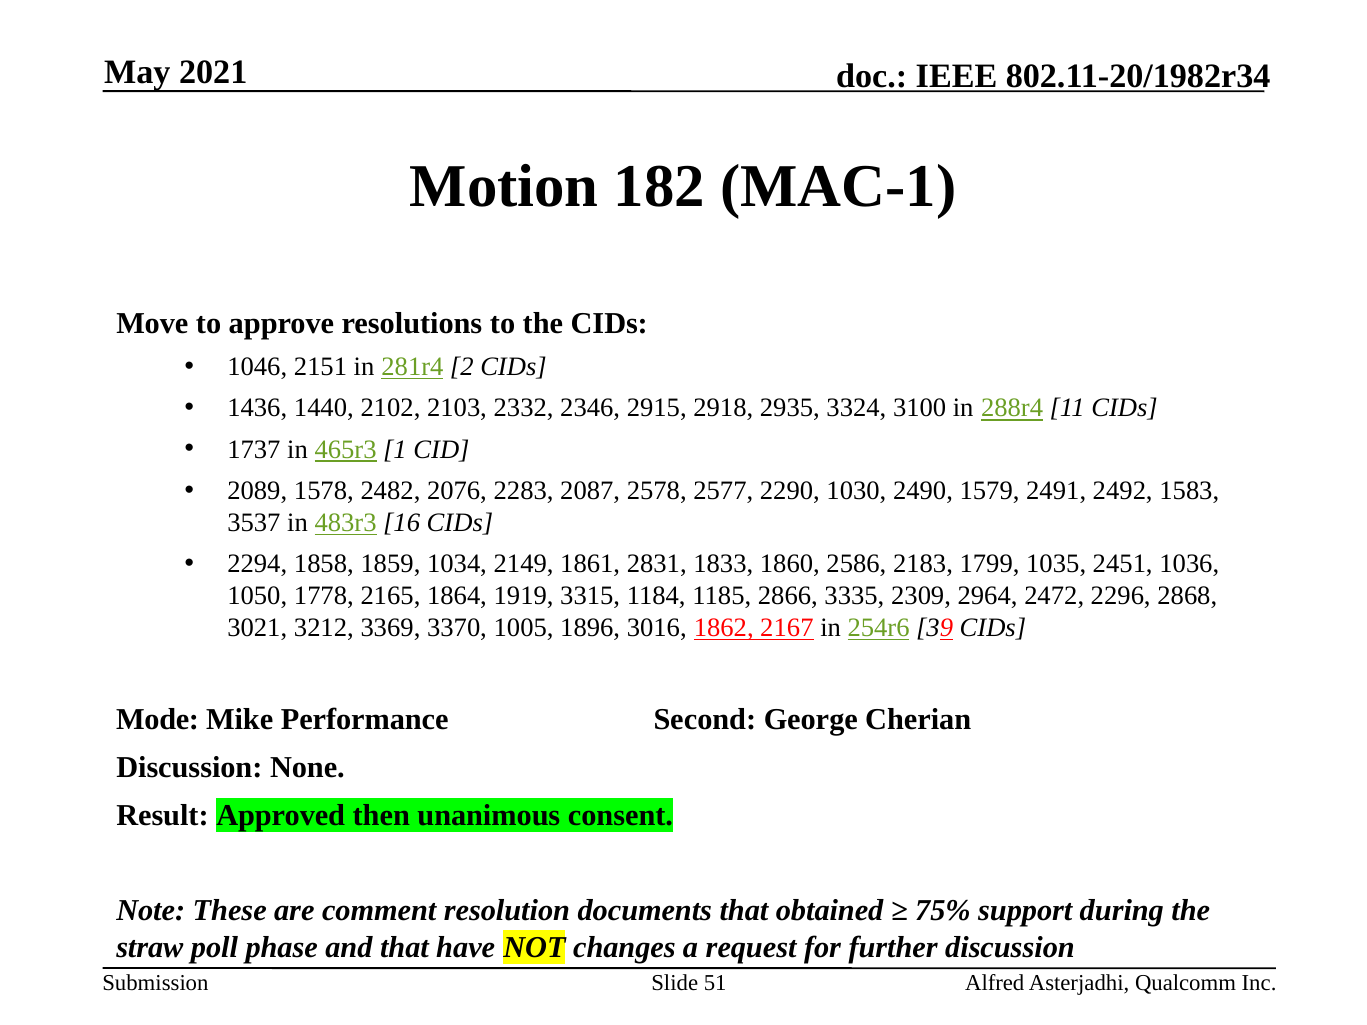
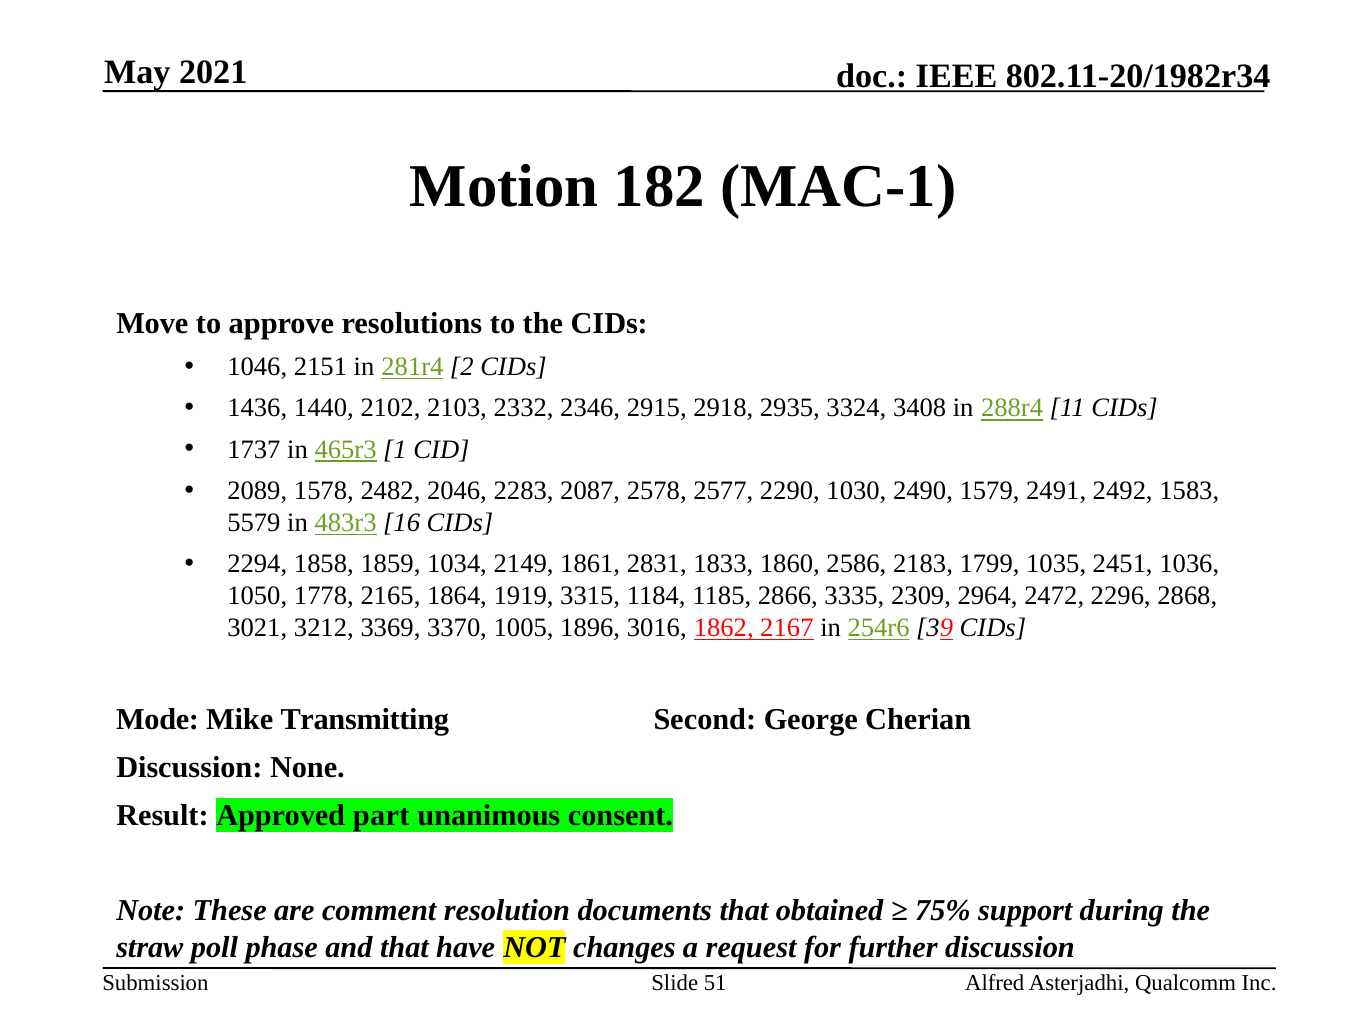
3100: 3100 -> 3408
2076: 2076 -> 2046
3537: 3537 -> 5579
Performance: Performance -> Transmitting
then: then -> part
